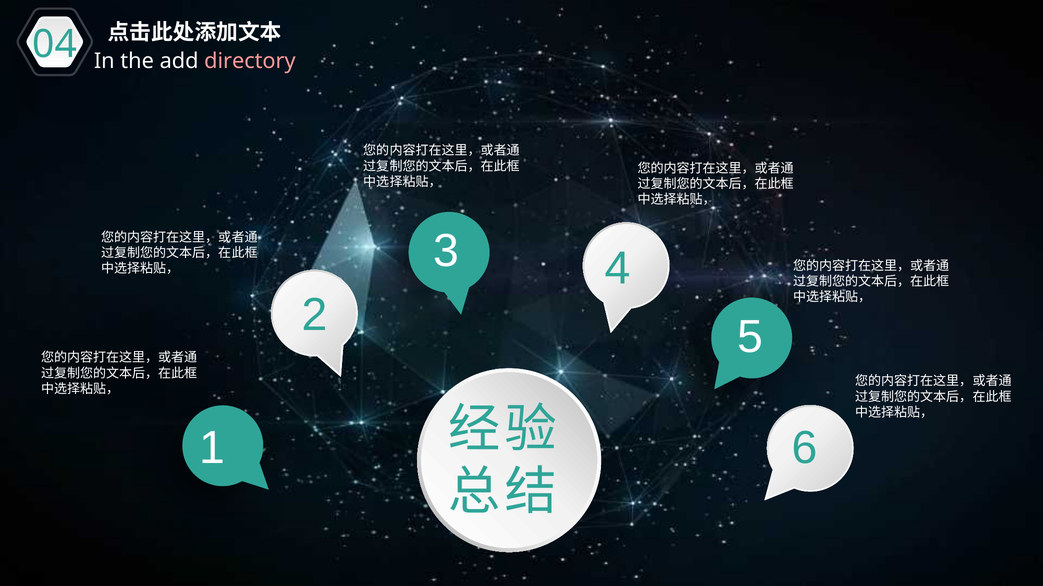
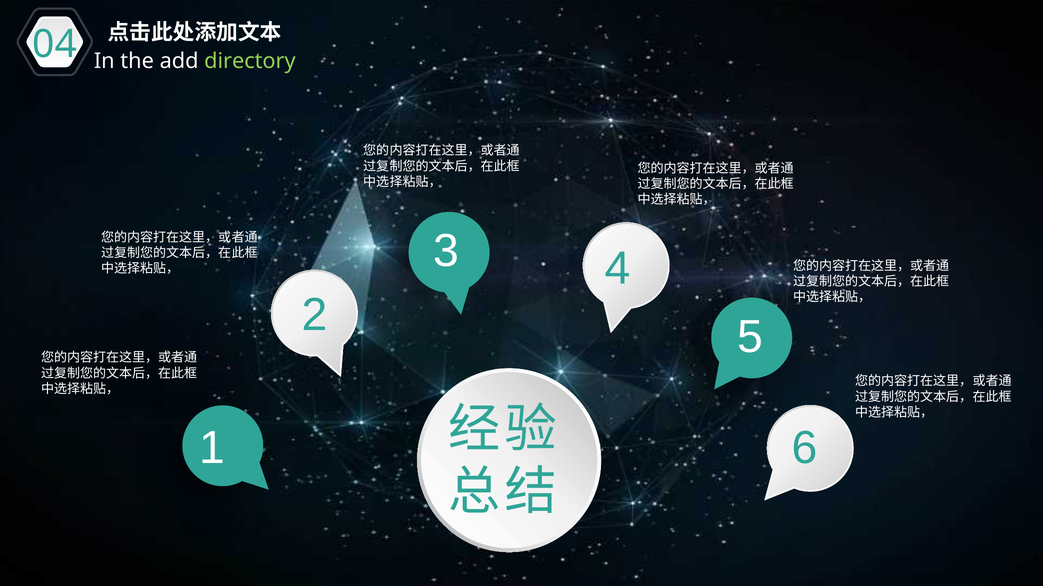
directory colour: pink -> light green
